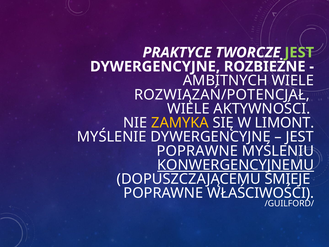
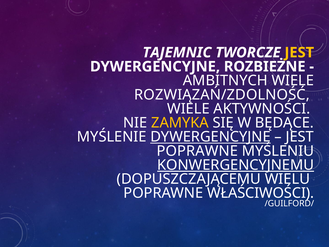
PRAKTYCE: PRAKTYCE -> TAJEMNIC
JEST at (299, 52) colour: light green -> yellow
ROZWIĄZAŃ/POTENCJAŁ: ROZWIĄZAŃ/POTENCJAŁ -> ROZWIĄZAŃ/ZDOLNOŚĆ
LIMONT: LIMONT -> BĘDĄCE
DYWERGENCYJNE at (211, 137) underline: none -> present
ŚMIEJE: ŚMIEJE -> WIELU
